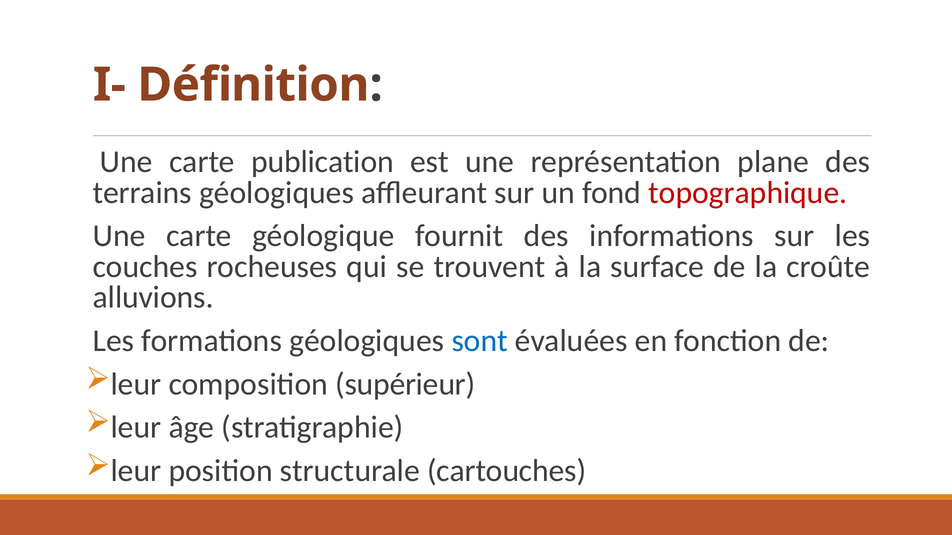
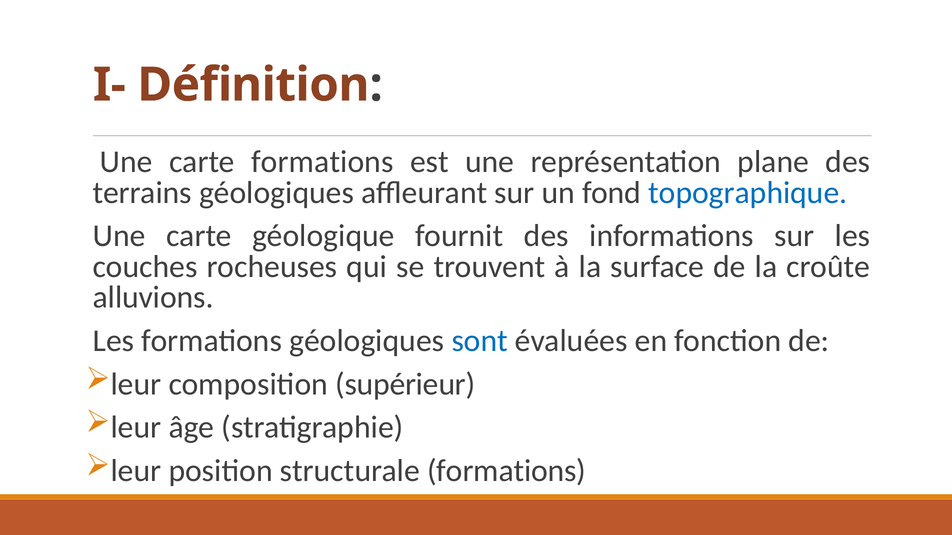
carte publication: publication -> formations
topographique colour: red -> blue
structurale cartouches: cartouches -> formations
